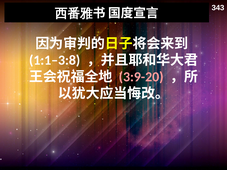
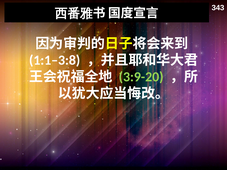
3:9-20 colour: pink -> light green
